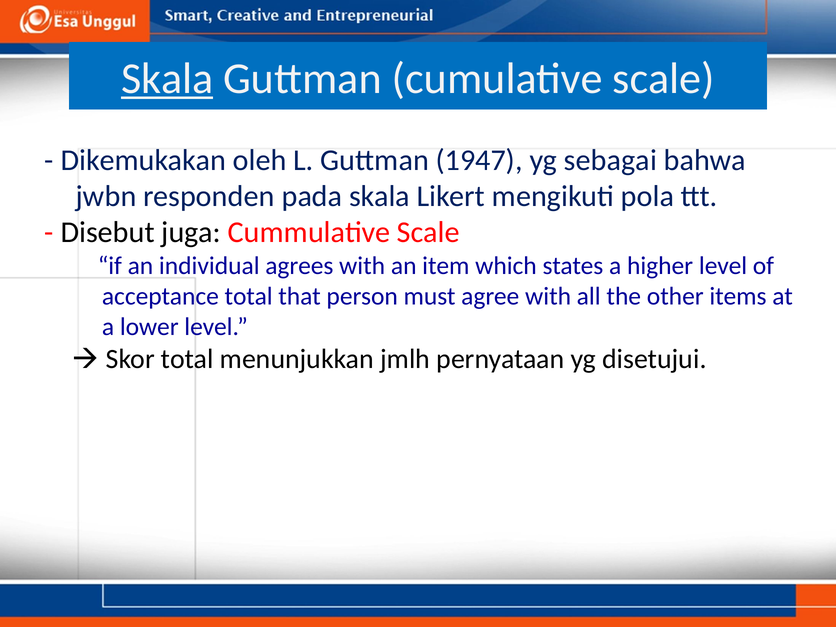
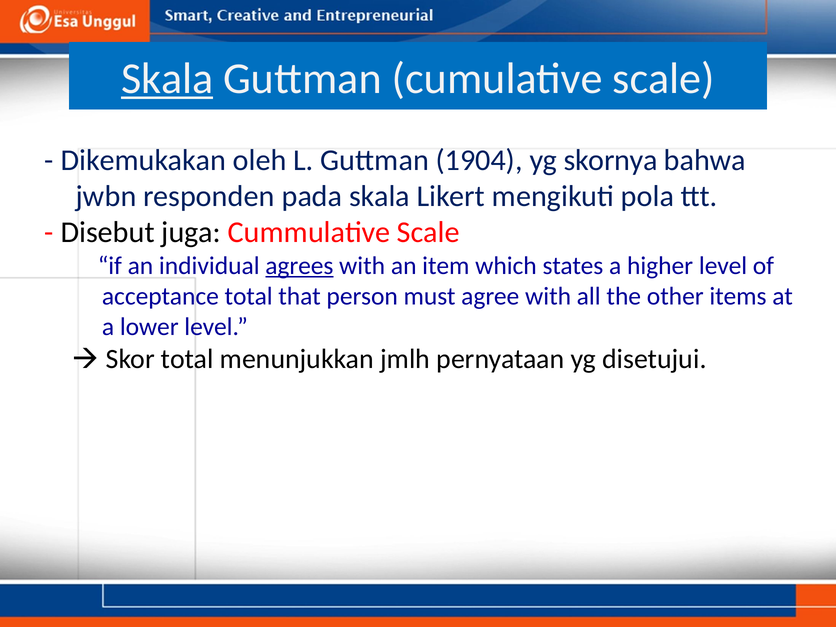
1947: 1947 -> 1904
sebagai: sebagai -> skornya
agrees underline: none -> present
